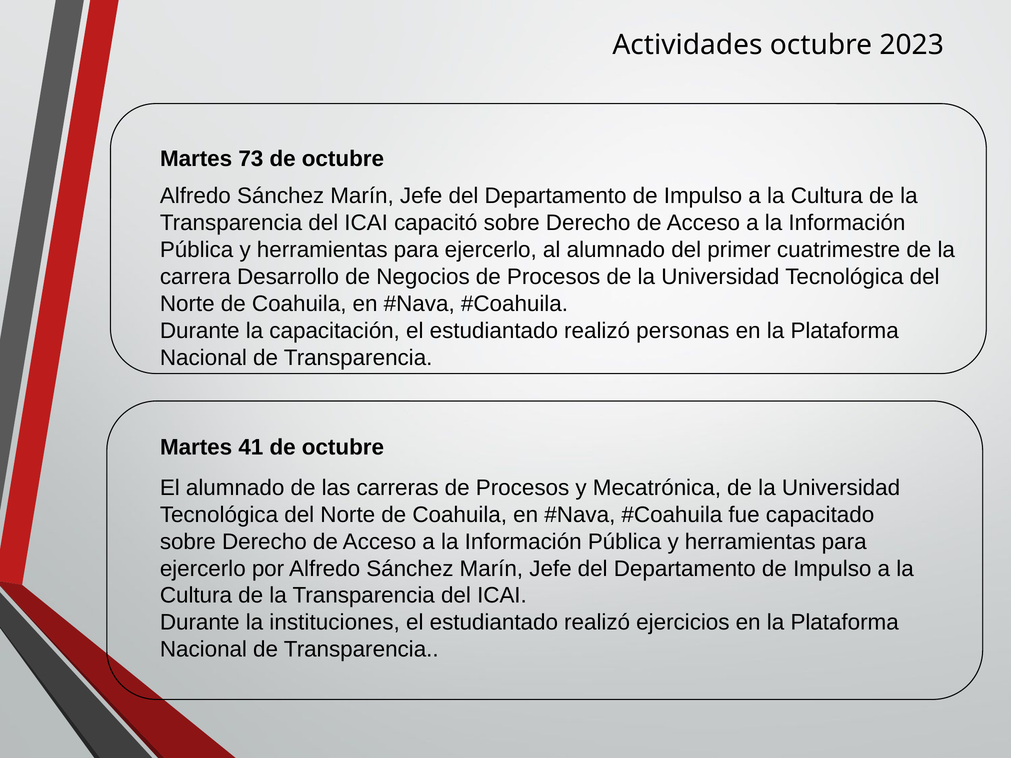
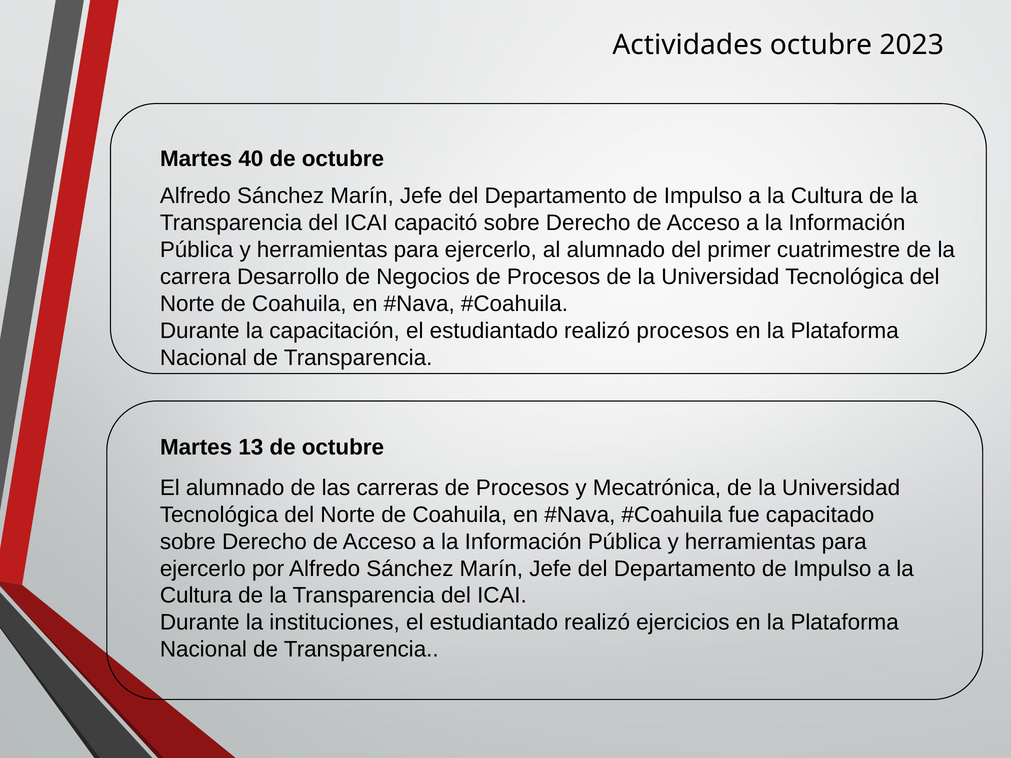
73: 73 -> 40
realizó personas: personas -> procesos
41: 41 -> 13
